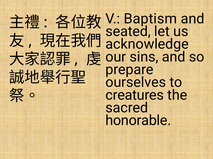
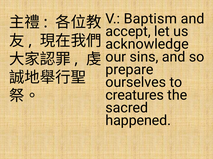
seated: seated -> accept
honorable: honorable -> happened
